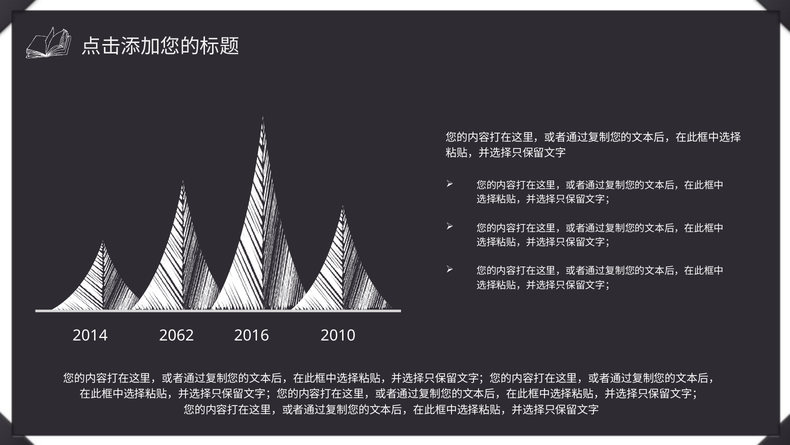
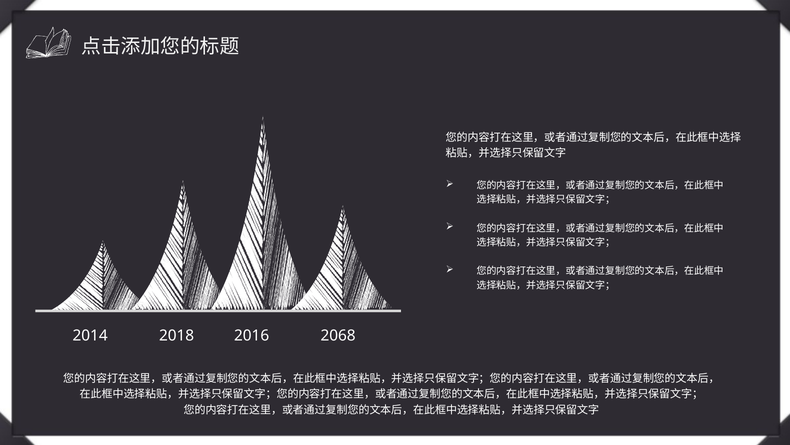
2062: 2062 -> 2018
2010: 2010 -> 2068
